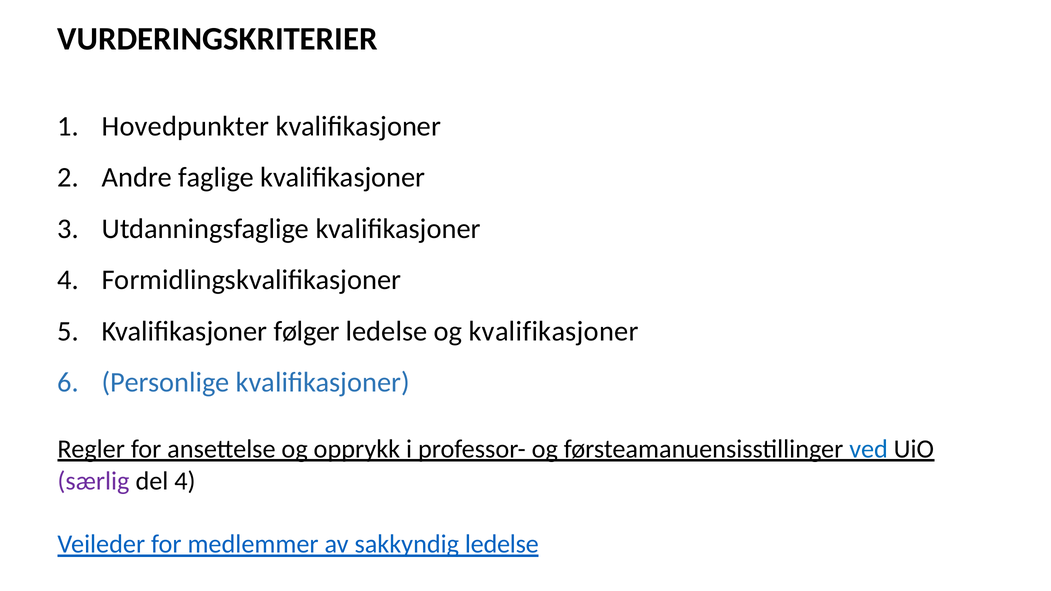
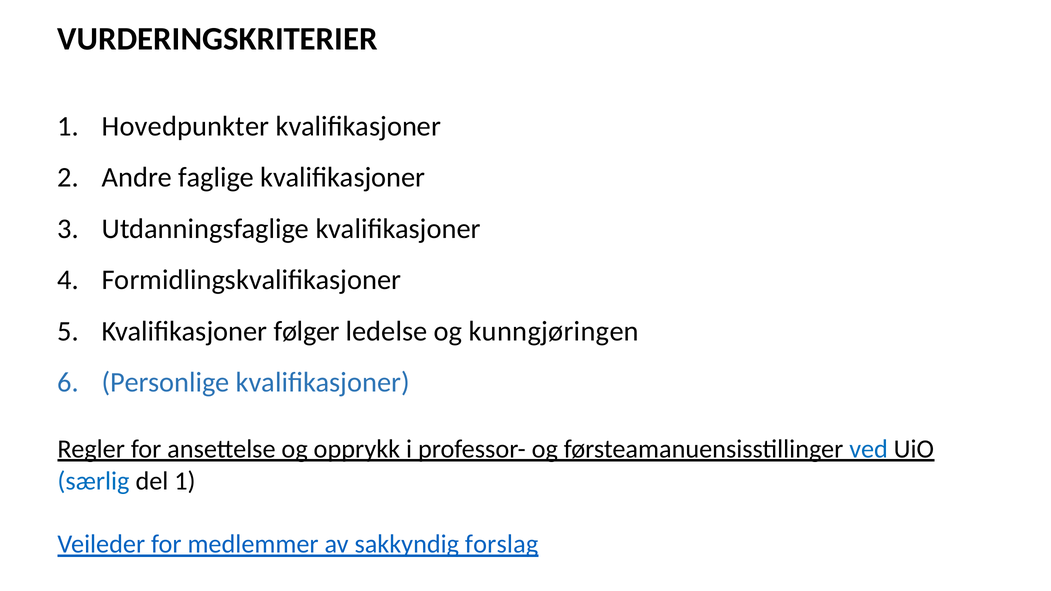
og kvalifikasjoner: kvalifikasjoner -> kunngjøringen
særlig colour: purple -> blue
del 4: 4 -> 1
sakkyndig ledelse: ledelse -> forslag
